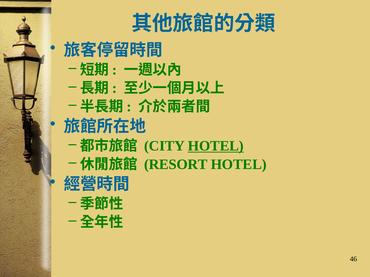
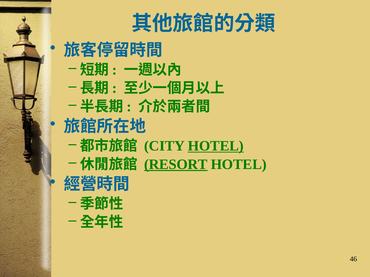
RESORT underline: none -> present
